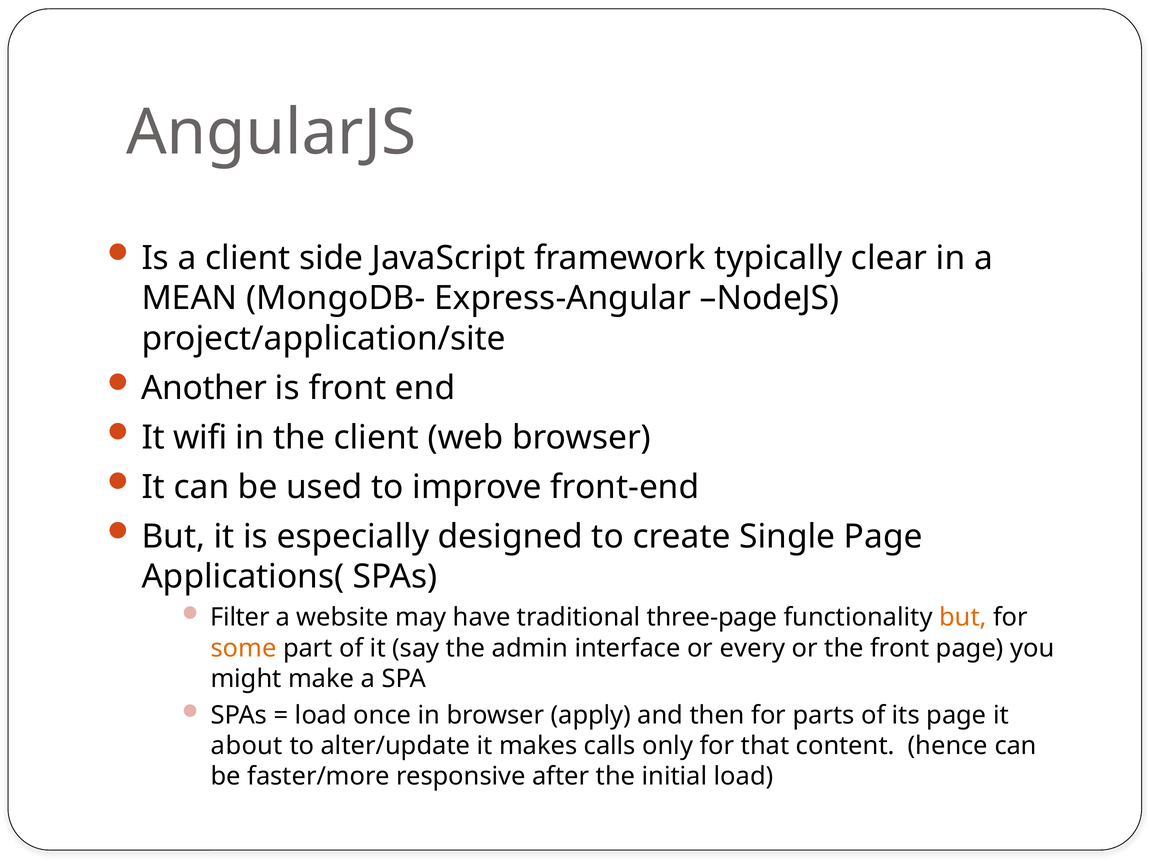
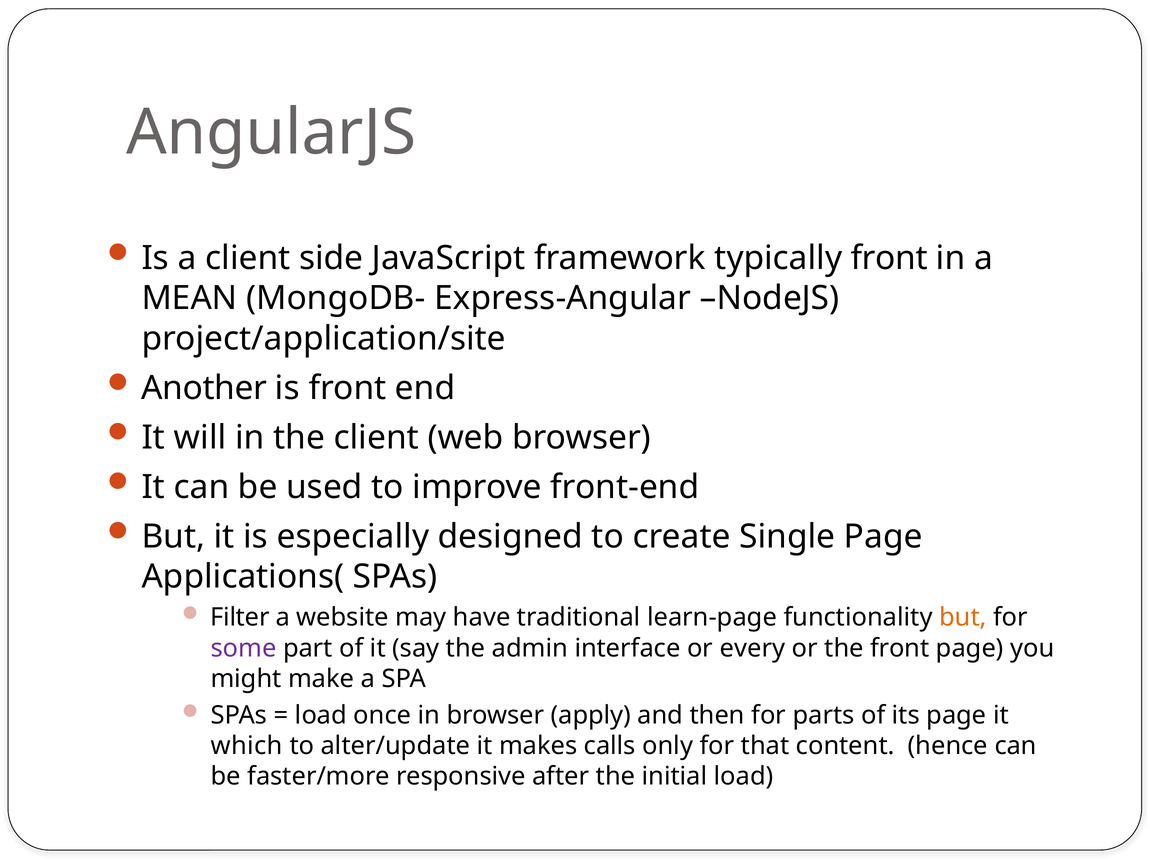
typically clear: clear -> front
wifi: wifi -> will
three-page: three-page -> learn-page
some colour: orange -> purple
about: about -> which
